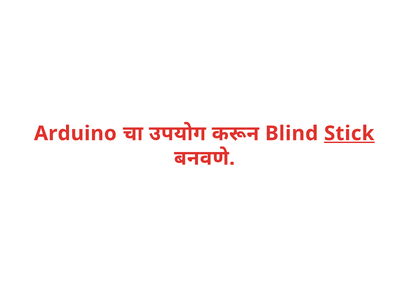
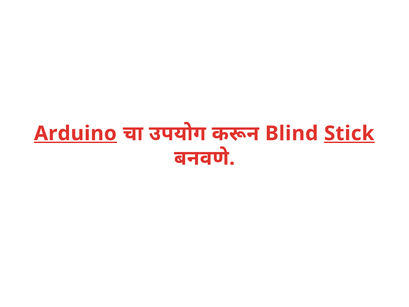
Arduino underline: none -> present
